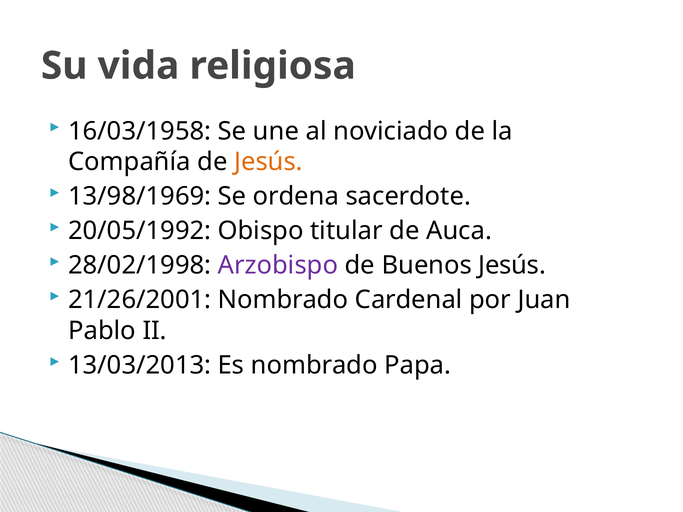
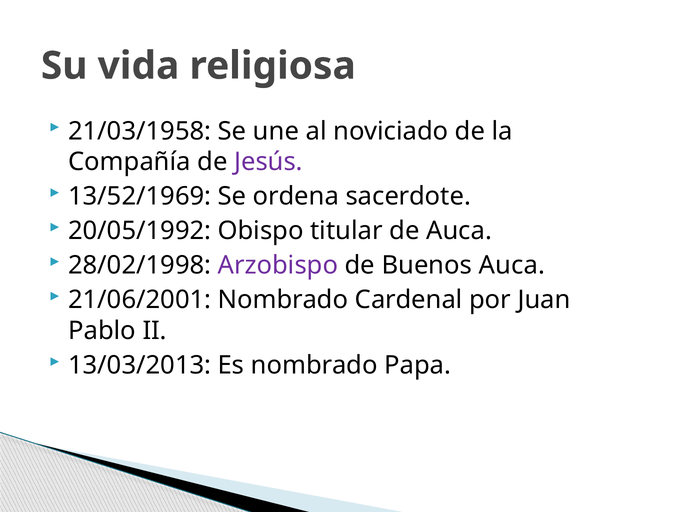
16/03/1958: 16/03/1958 -> 21/03/1958
Jesús at (268, 162) colour: orange -> purple
13/98/1969: 13/98/1969 -> 13/52/1969
Buenos Jesús: Jesús -> Auca
21/26/2001: 21/26/2001 -> 21/06/2001
